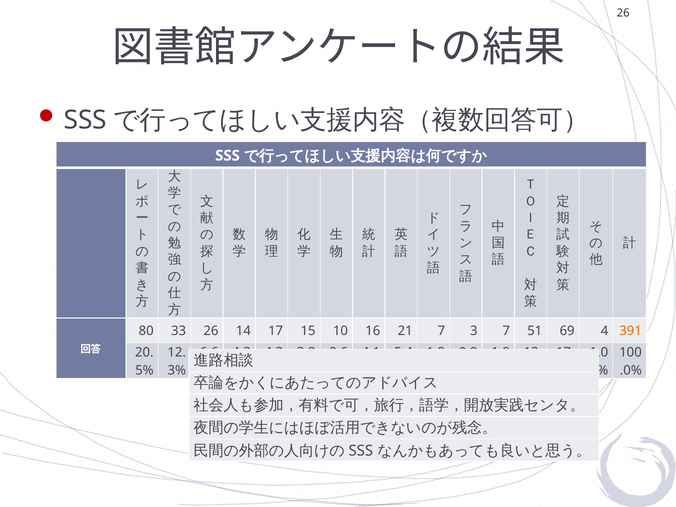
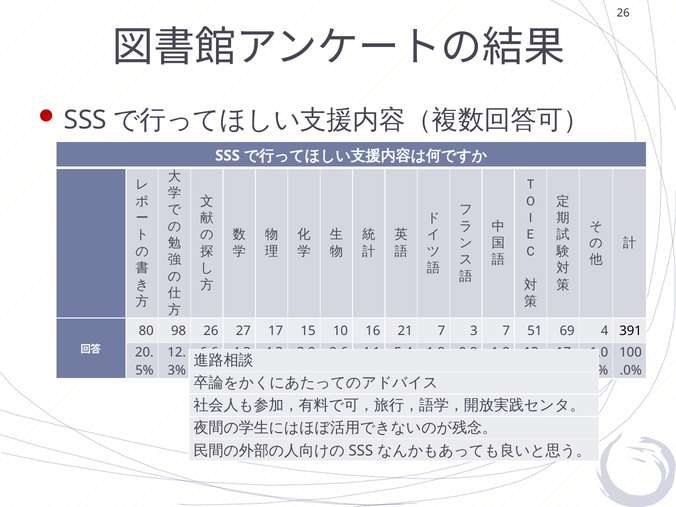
33: 33 -> 98
14: 14 -> 27
391 colour: orange -> black
